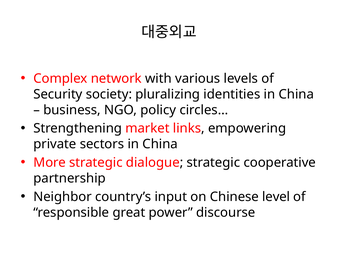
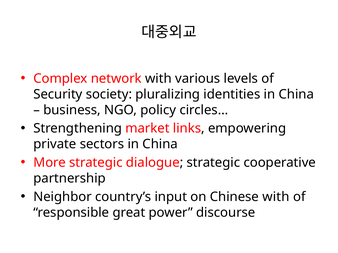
Chinese level: level -> with
